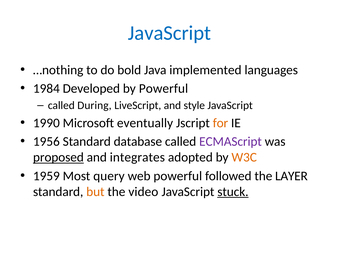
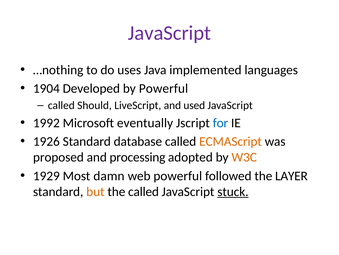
JavaScript at (169, 33) colour: blue -> purple
bold: bold -> uses
1984: 1984 -> 1904
During: During -> Should
style: style -> used
1990: 1990 -> 1992
for colour: orange -> blue
1956: 1956 -> 1926
ECMAScript colour: purple -> orange
proposed underline: present -> none
integrates: integrates -> processing
1959: 1959 -> 1929
query: query -> damn
the video: video -> called
